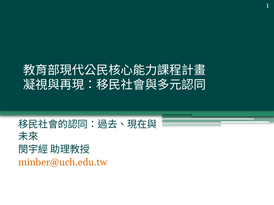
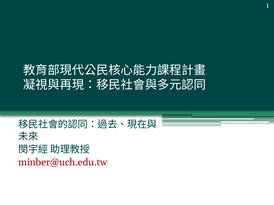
minber@uch.edu.tw colour: orange -> red
